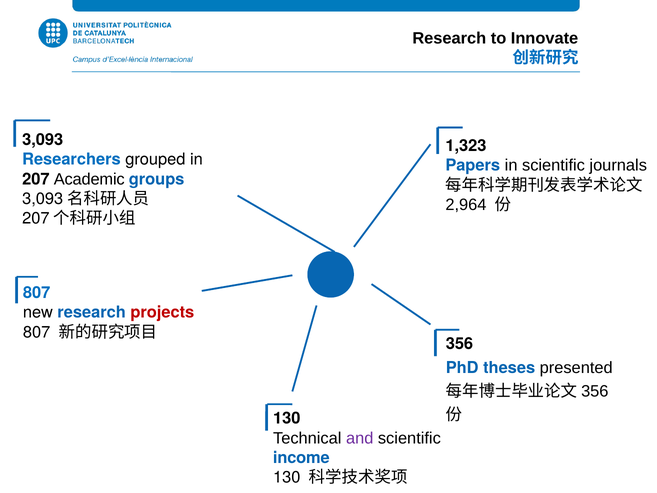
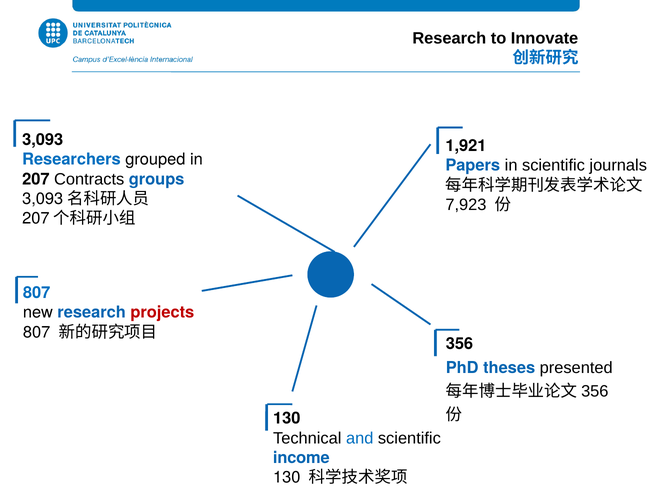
1,323: 1,323 -> 1,921
Academic: Academic -> Contracts
2,964: 2,964 -> 7,923
and colour: purple -> blue
